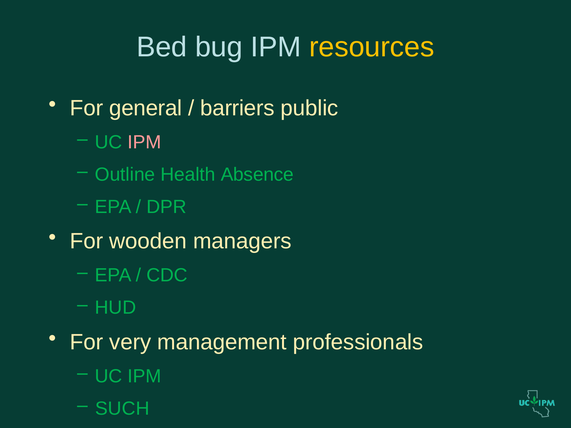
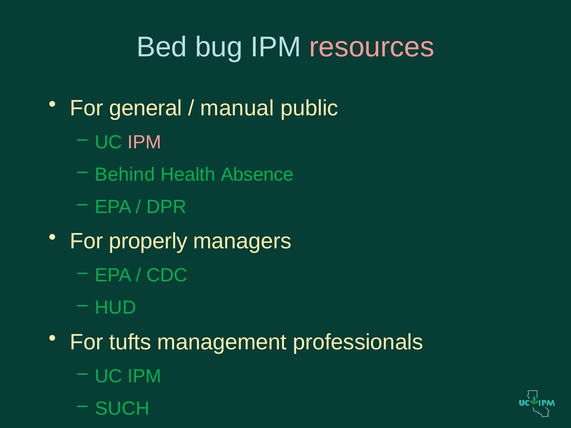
resources colour: yellow -> pink
barriers: barriers -> manual
Outline: Outline -> Behind
wooden: wooden -> properly
very: very -> tufts
